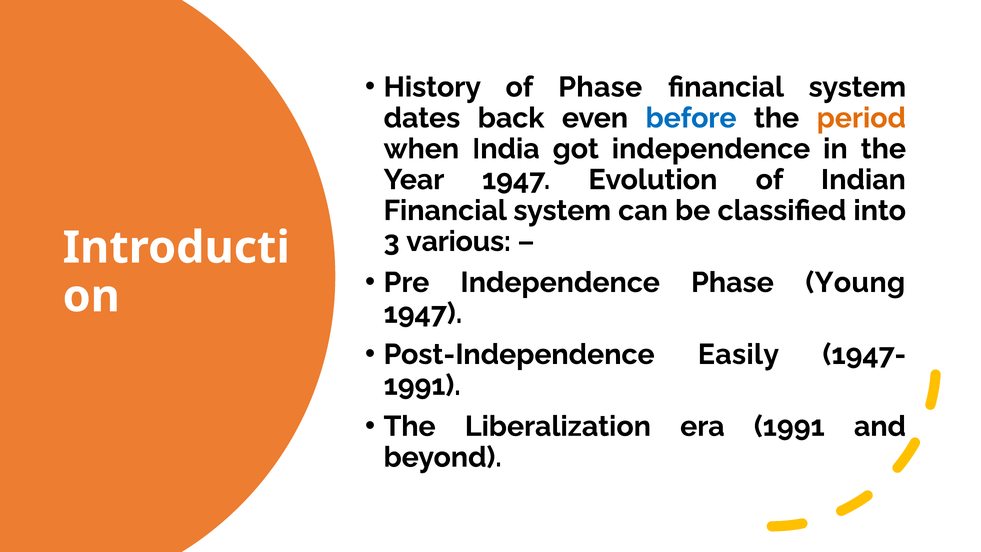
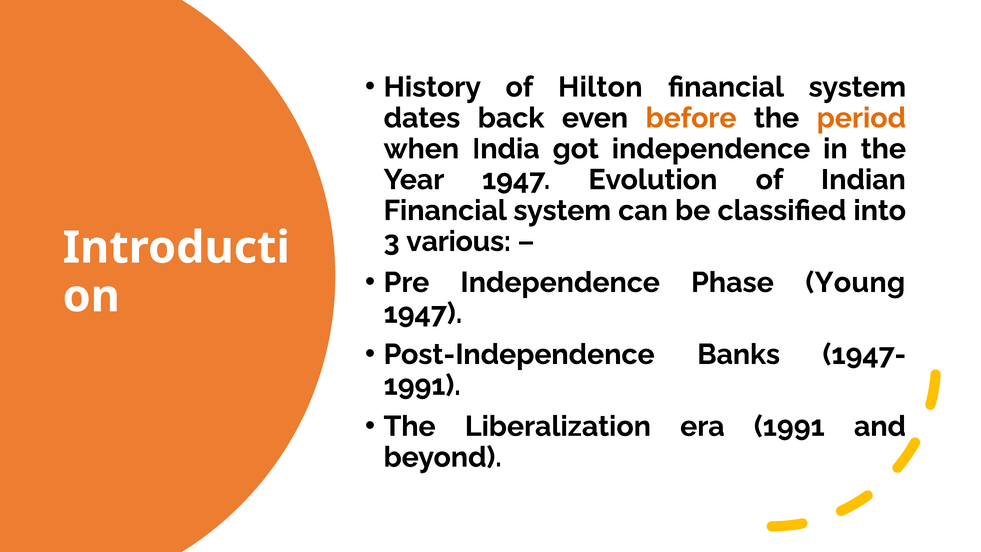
of Phase: Phase -> Hilton
before colour: blue -> orange
Easily: Easily -> Banks
